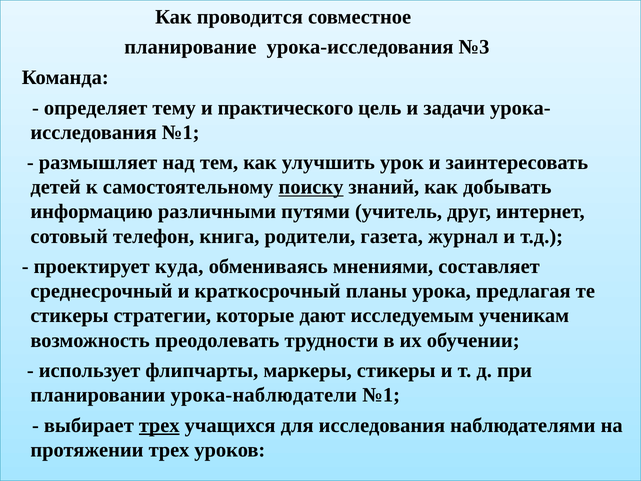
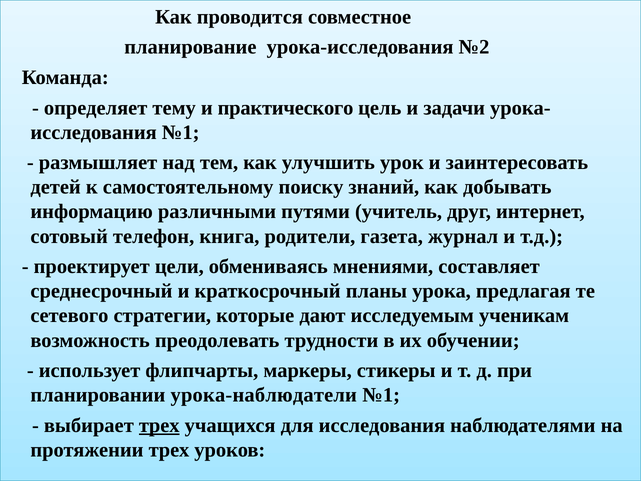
№3: №3 -> №2
поиску underline: present -> none
куда: куда -> цели
стикеры at (70, 316): стикеры -> сетевого
